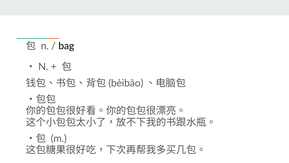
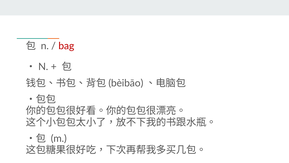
bag colour: black -> red
